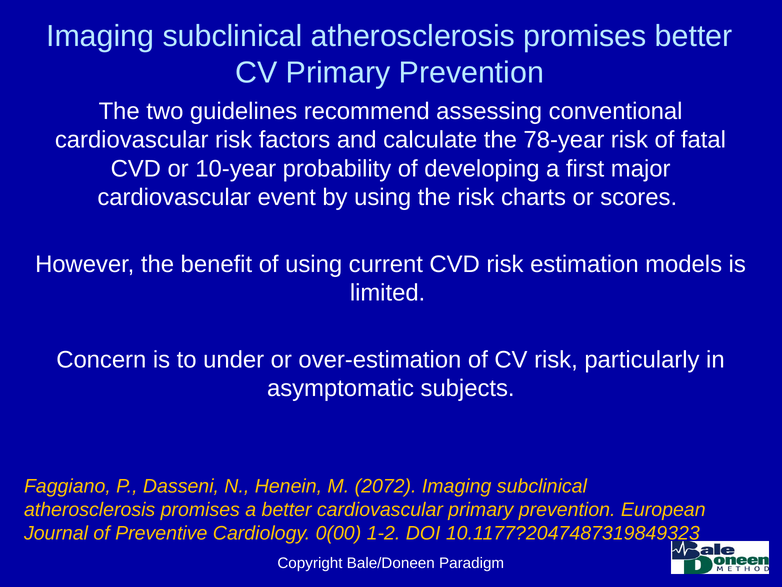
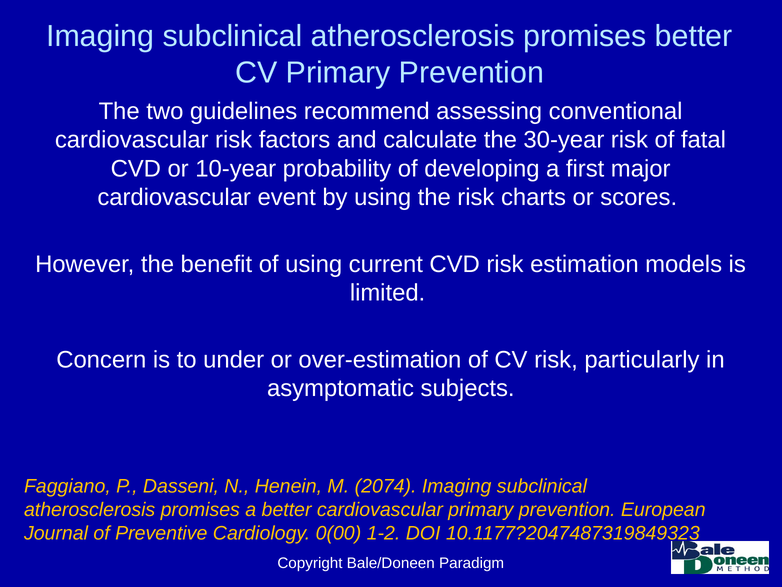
78-year: 78-year -> 30-year
2072: 2072 -> 2074
